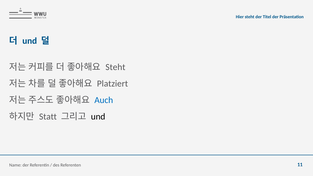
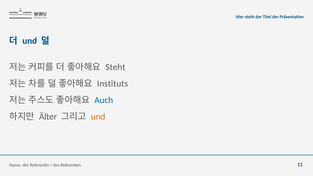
Platziert: Platziert -> Instituts
Statt: Statt -> Älter
und at (98, 116) colour: black -> orange
